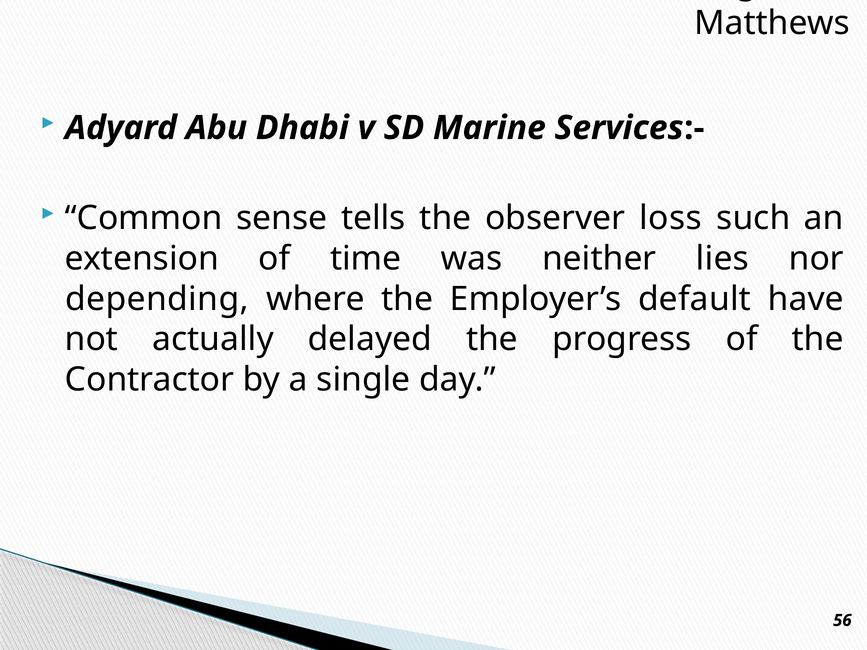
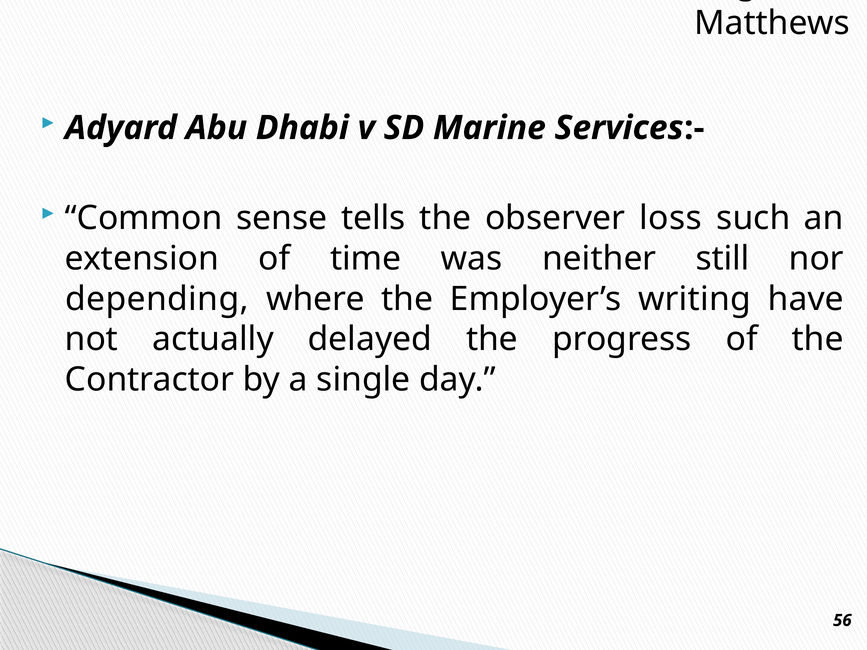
lies: lies -> still
default: default -> writing
